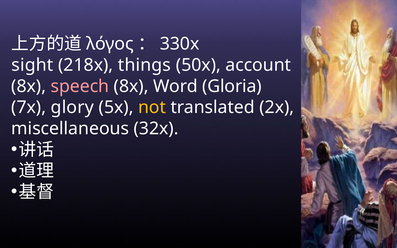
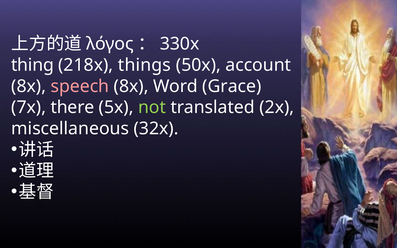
sight: sight -> thing
Gloria: Gloria -> Grace
glory: glory -> there
not colour: yellow -> light green
